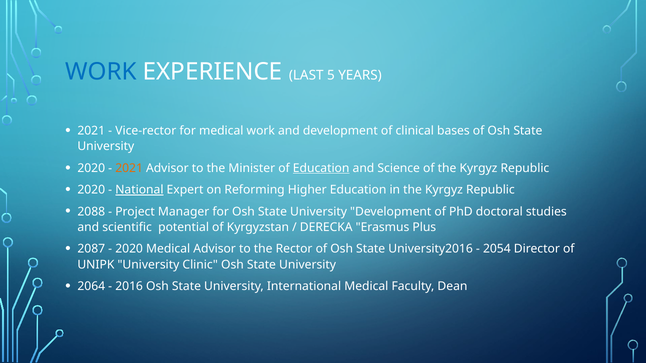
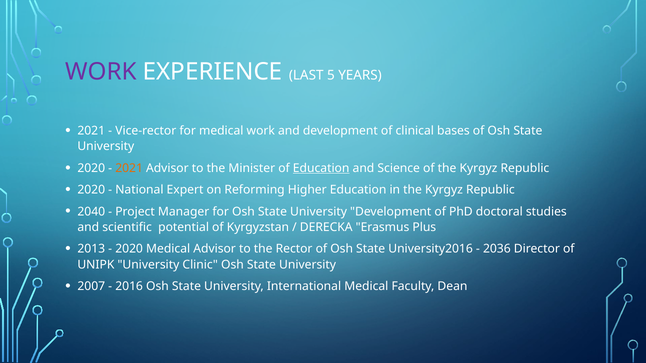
WORK at (101, 72) colour: blue -> purple
National underline: present -> none
2088: 2088 -> 2040
2087: 2087 -> 2013
2054: 2054 -> 2036
2064: 2064 -> 2007
